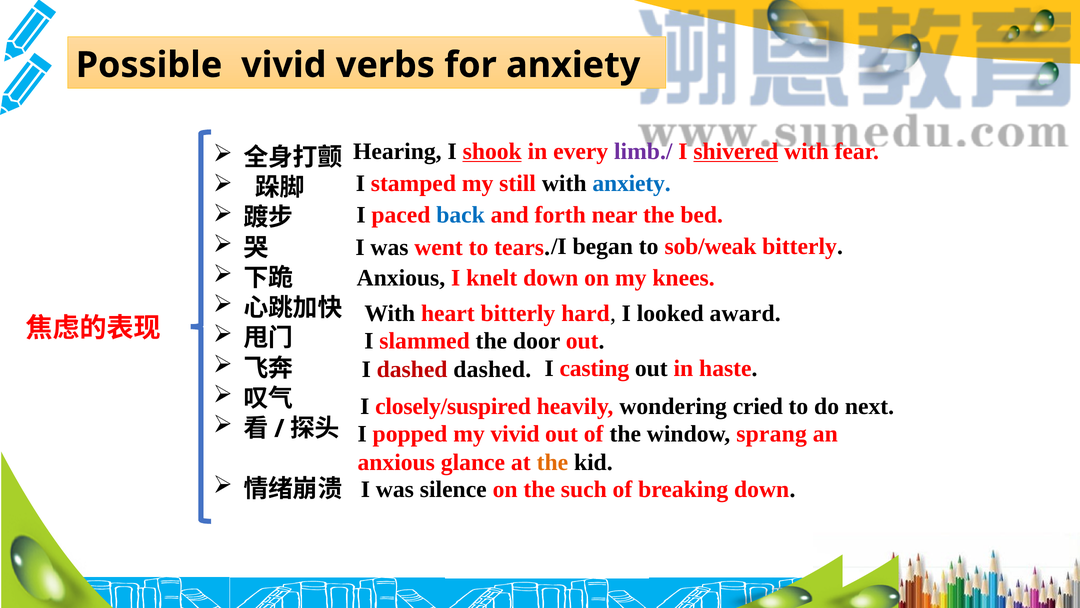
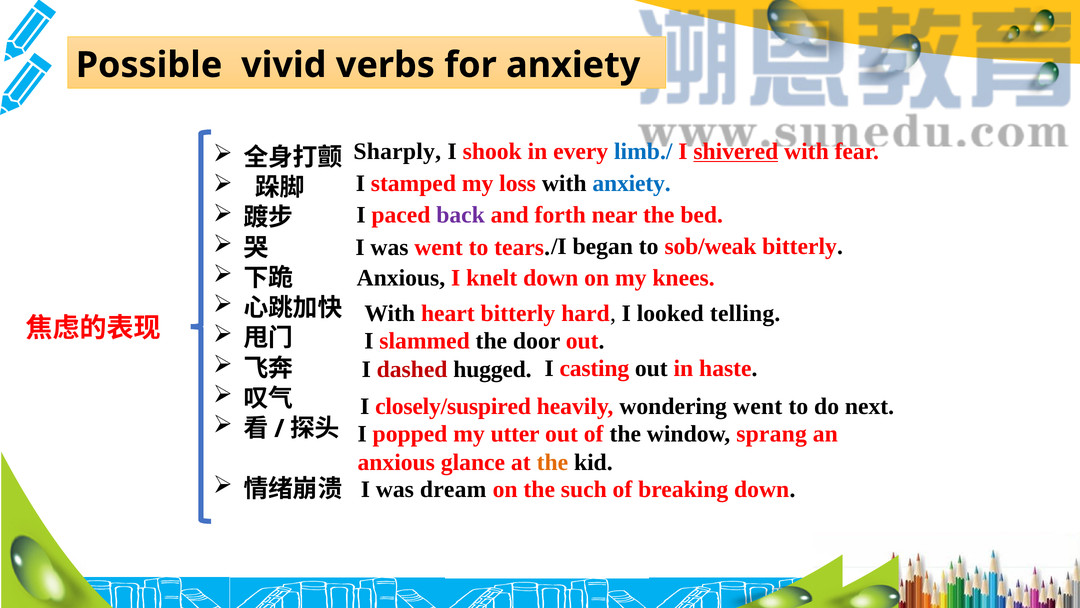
Hearing: Hearing -> Sharply
shook underline: present -> none
limb./ colour: purple -> blue
still: still -> loss
back colour: blue -> purple
award: award -> telling
dashed dashed: dashed -> hugged
wondering cried: cried -> went
my vivid: vivid -> utter
silence: silence -> dream
